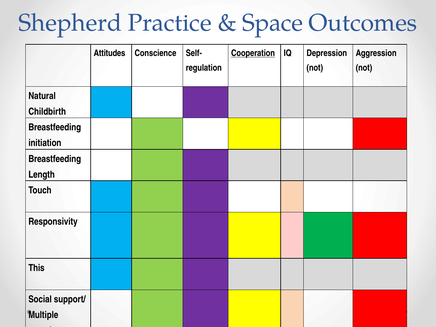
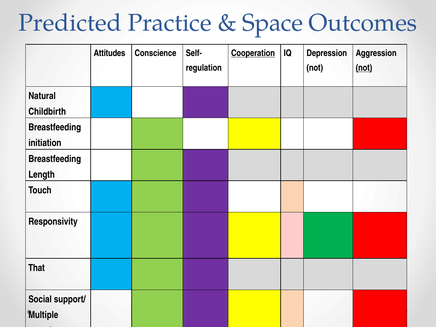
Shepherd: Shepherd -> Predicted
not at (364, 68) underline: none -> present
This: This -> That
